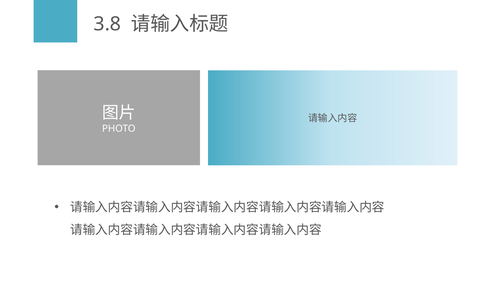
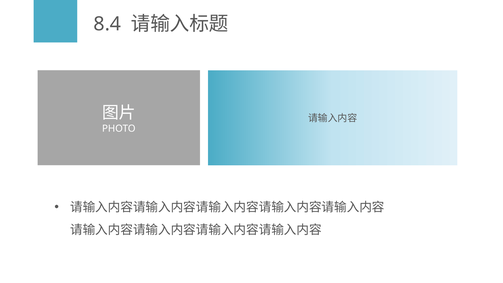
3.8: 3.8 -> 8.4
